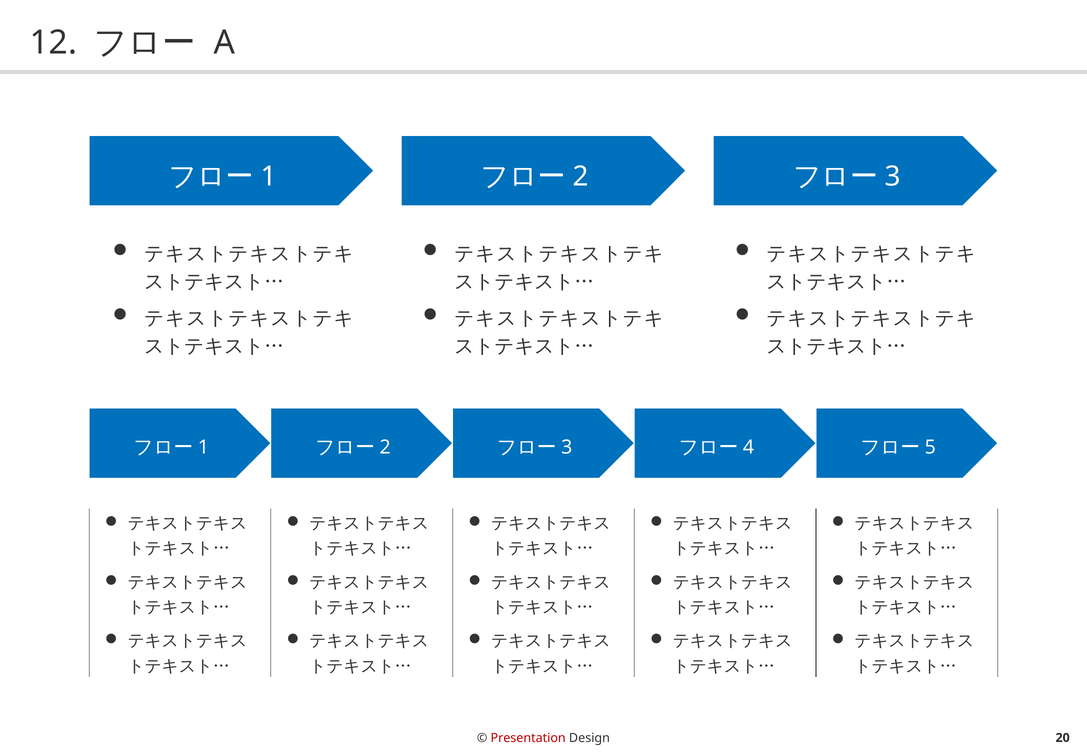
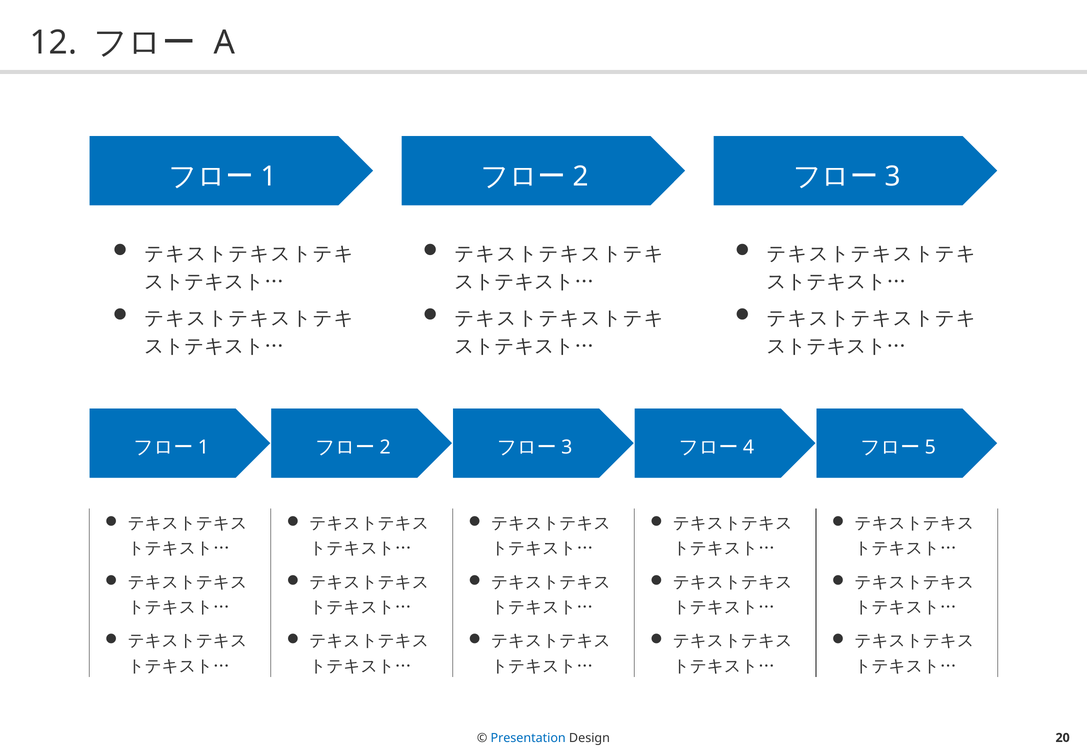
Presentation colour: red -> blue
